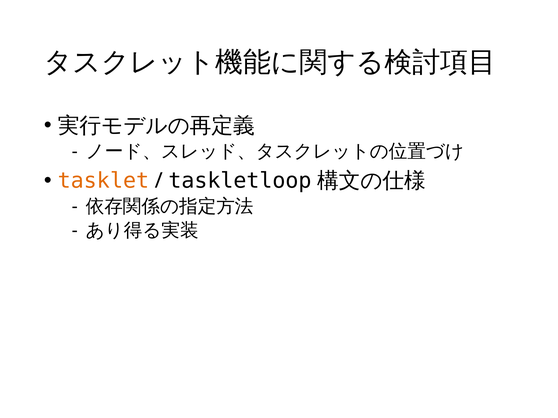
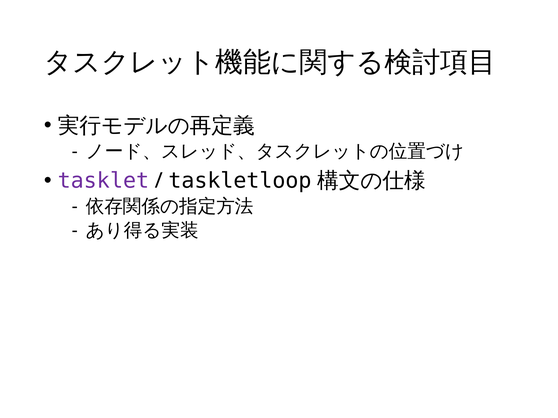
tasklet colour: orange -> purple
